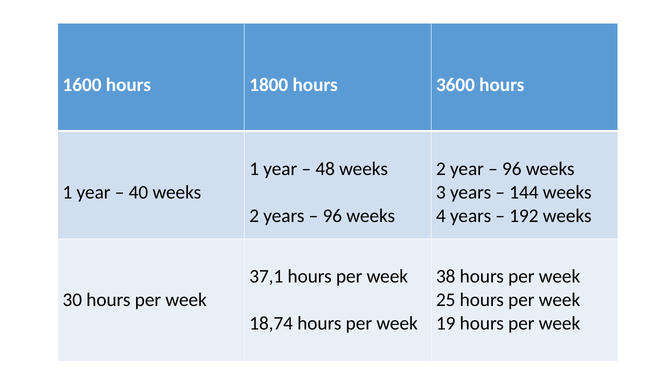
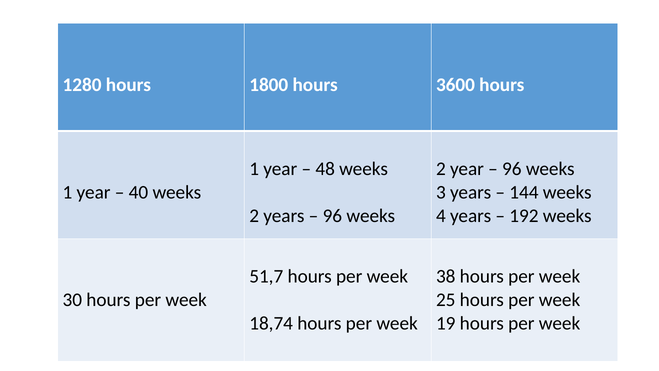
1600: 1600 -> 1280
37,1: 37,1 -> 51,7
